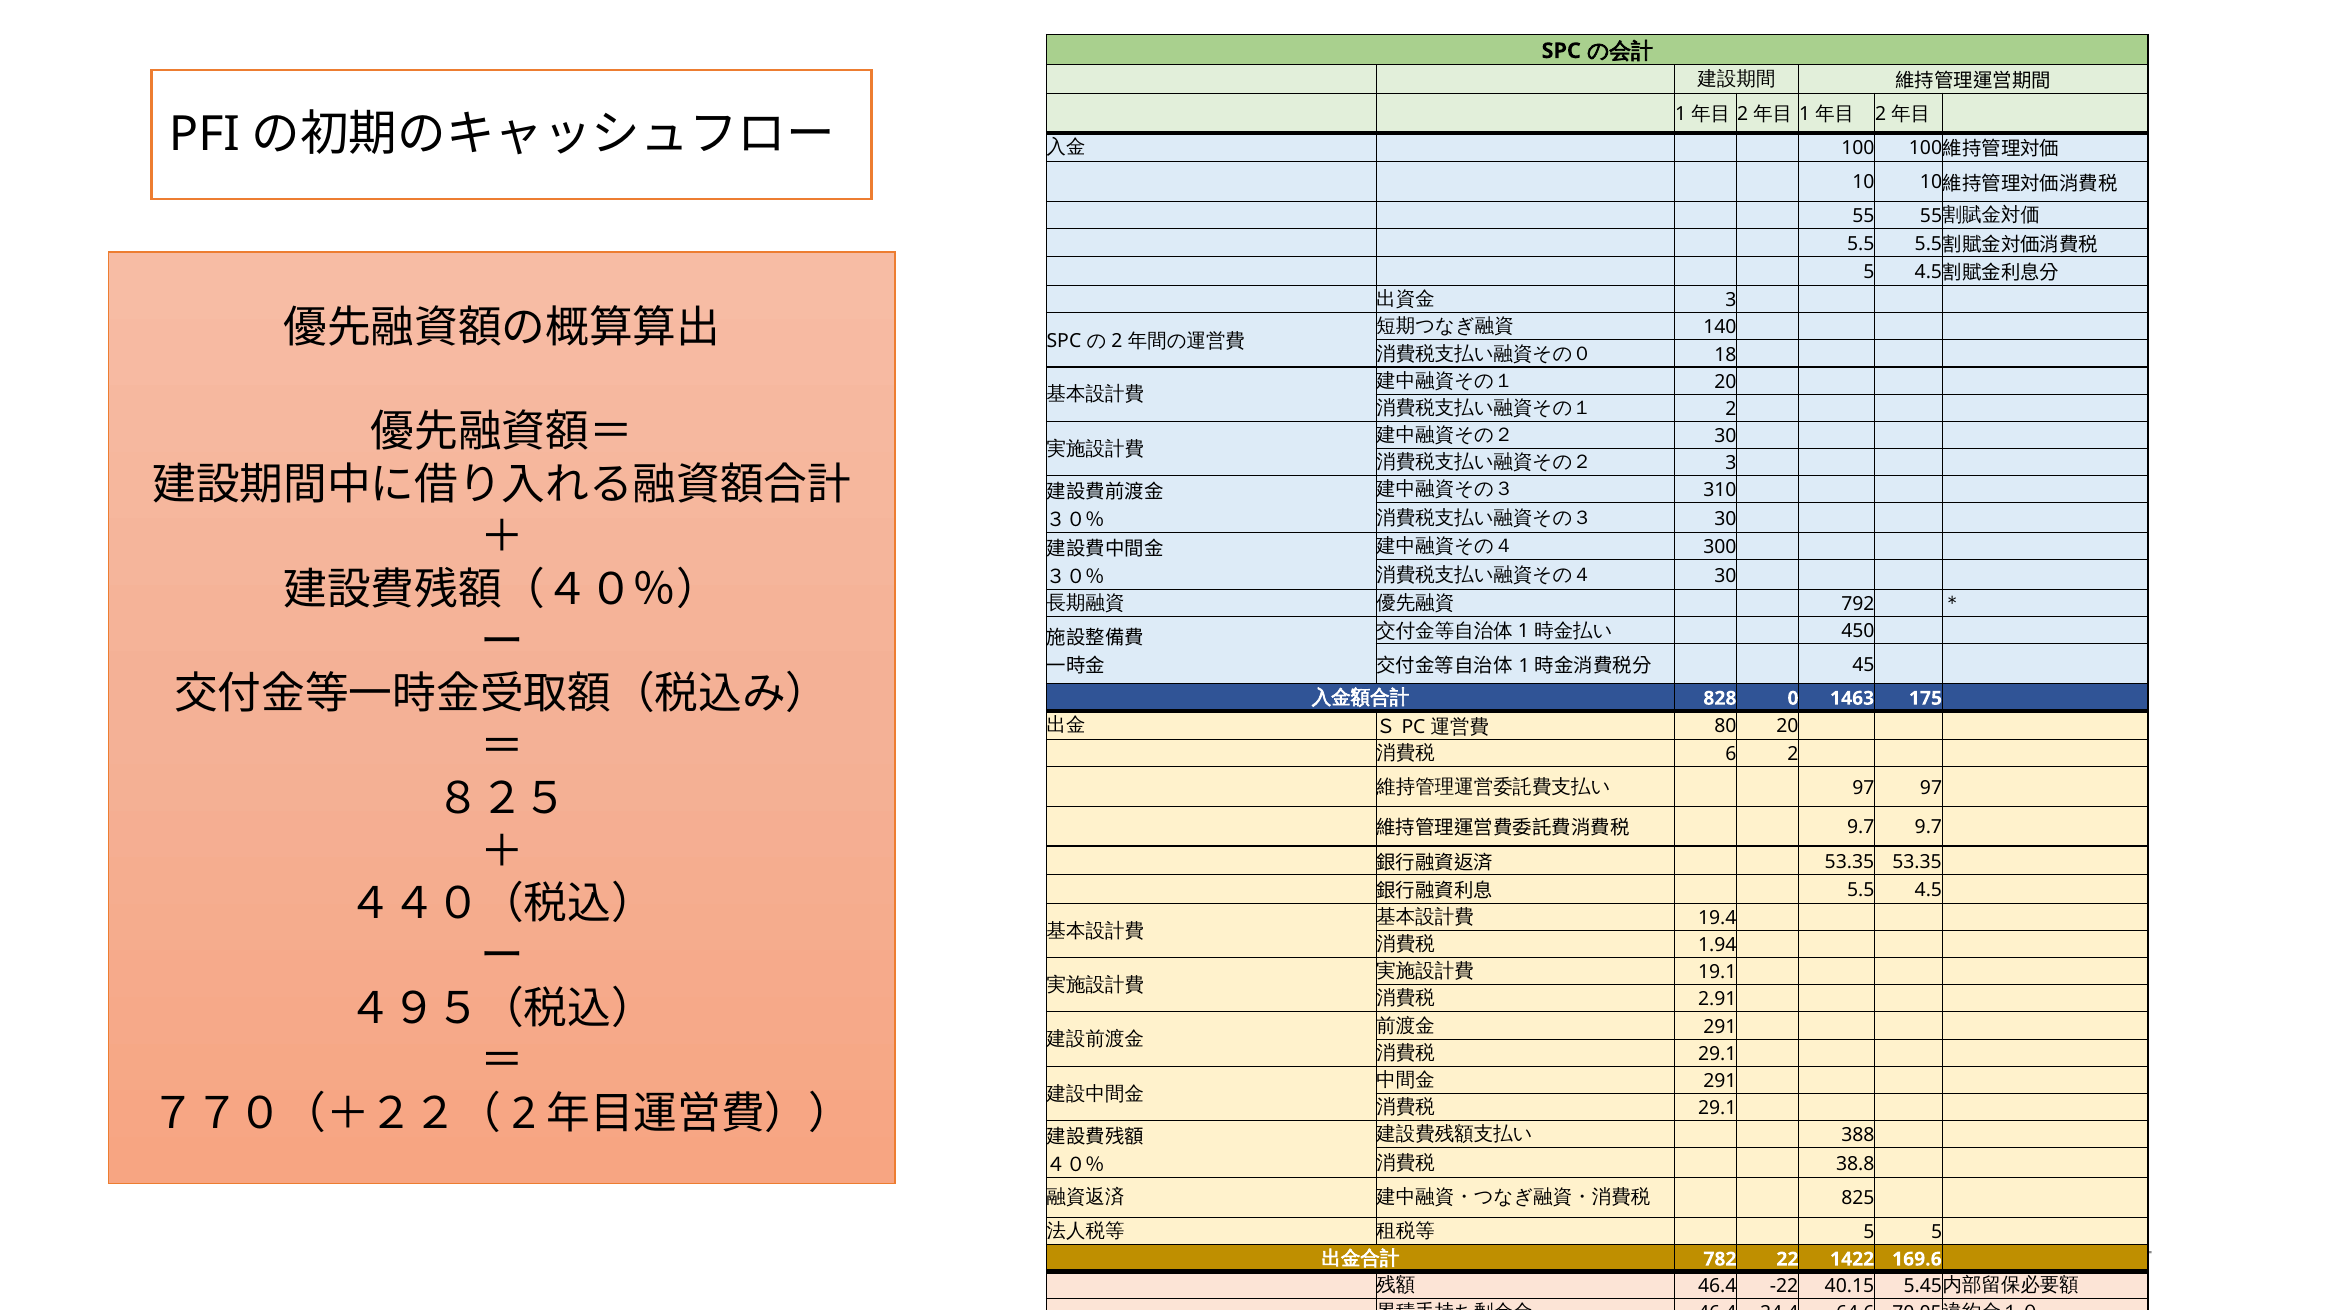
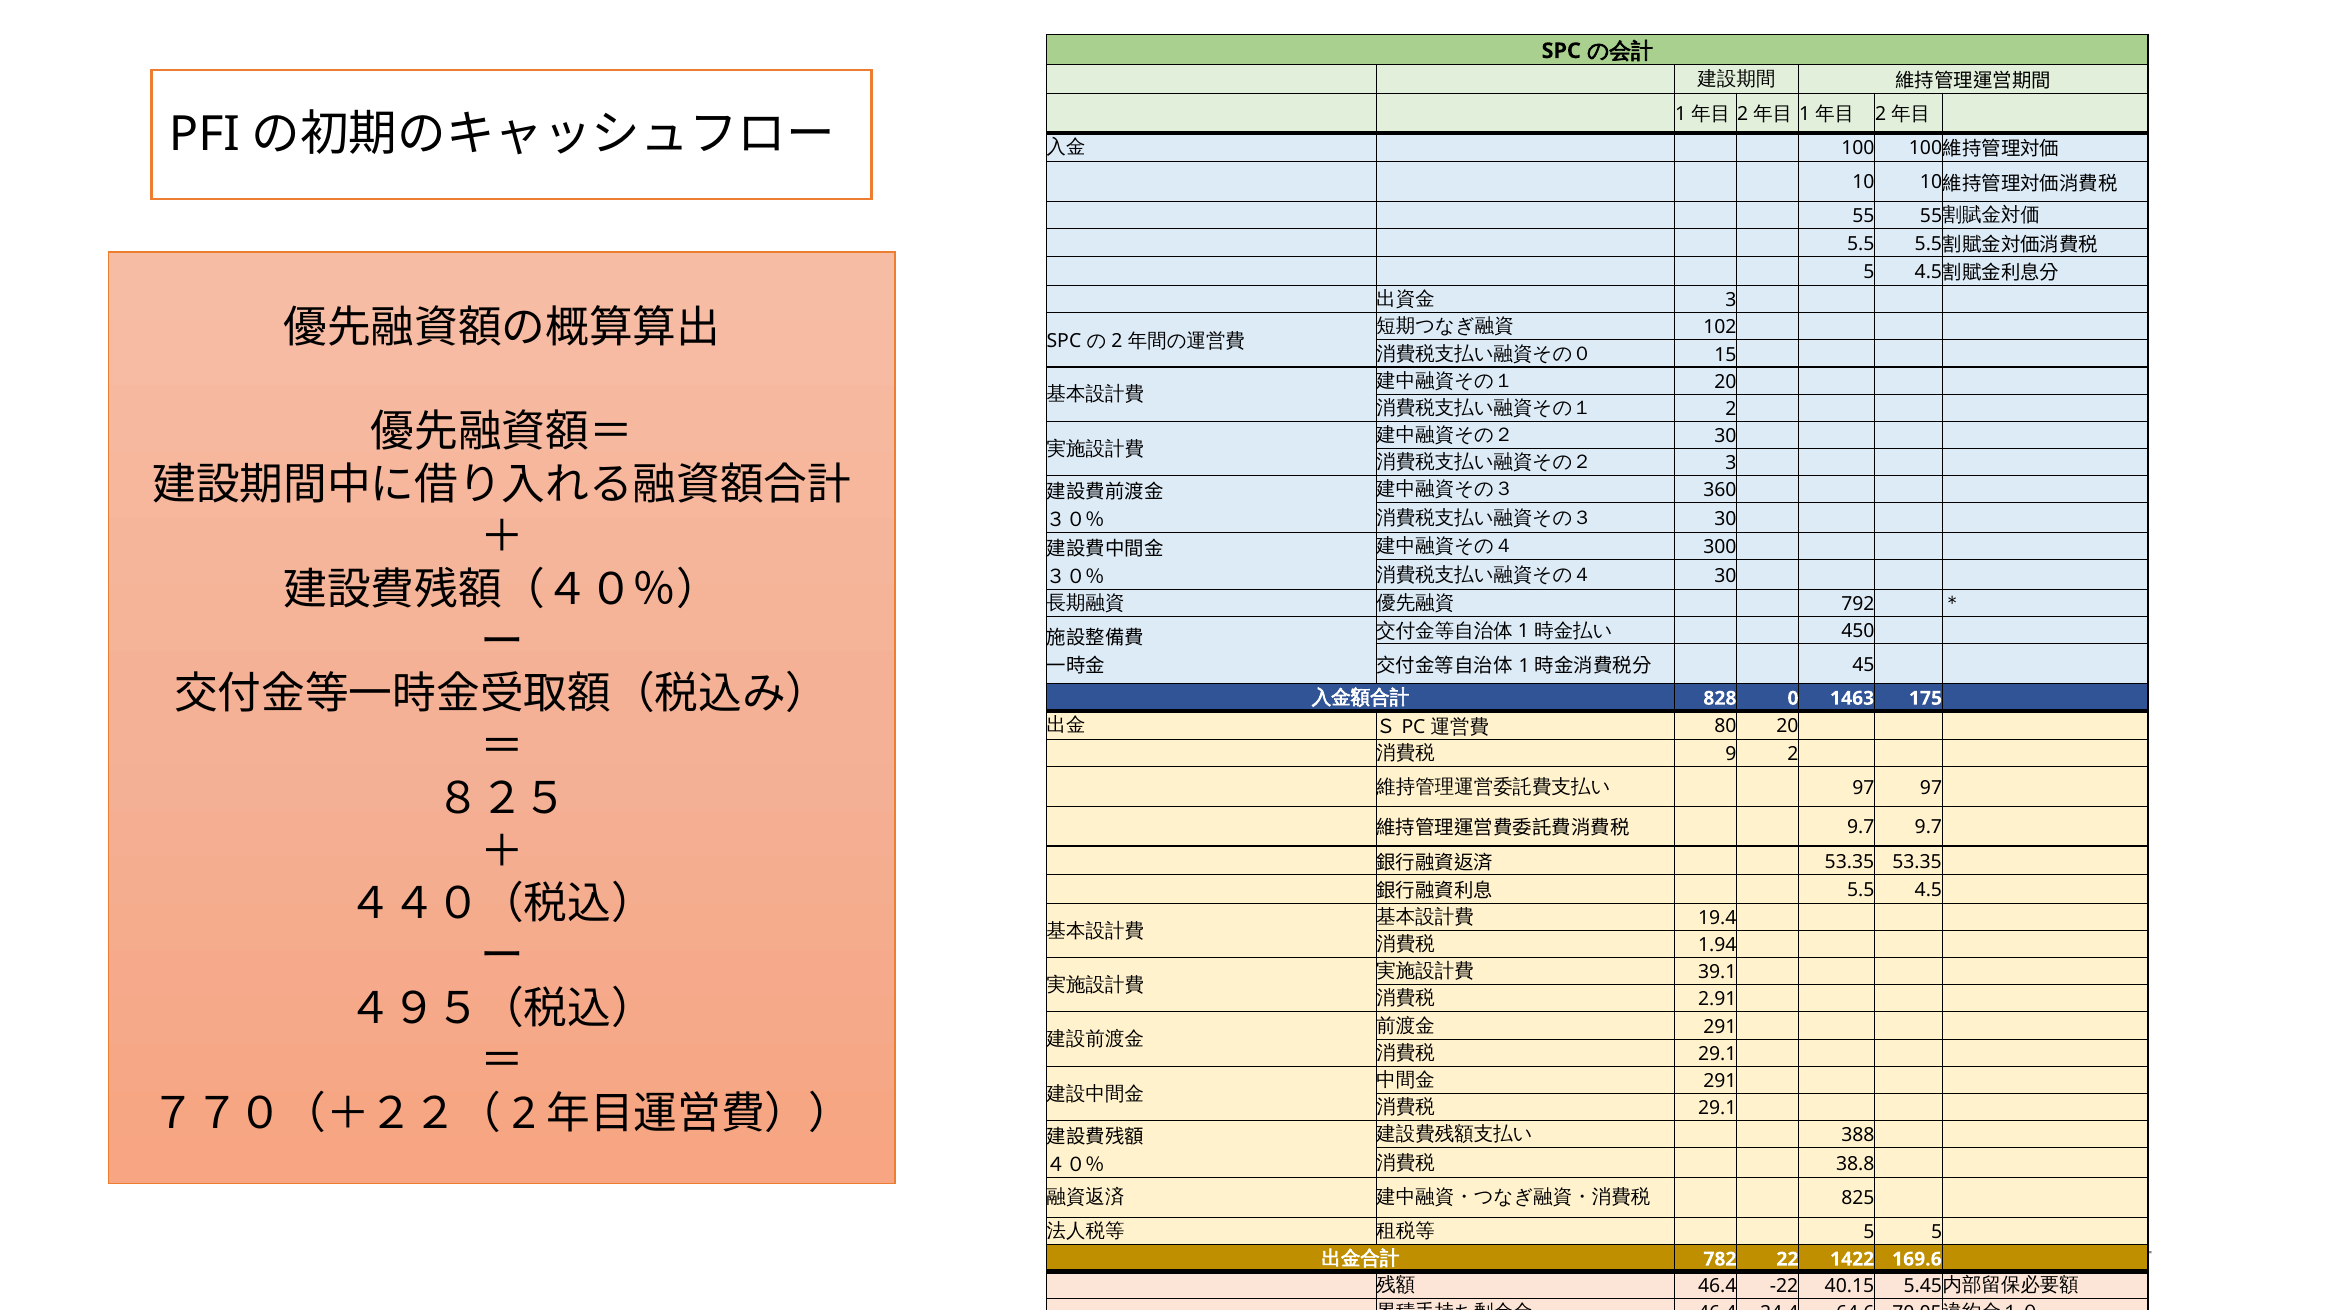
140: 140 -> 102
18: 18 -> 15
310: 310 -> 360
6: 6 -> 9
19.1: 19.1 -> 39.1
